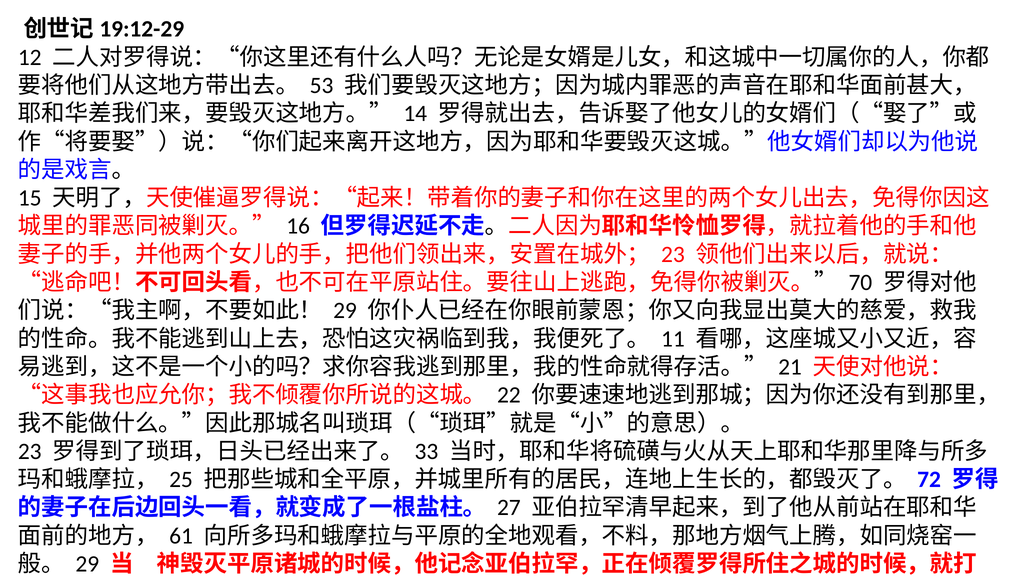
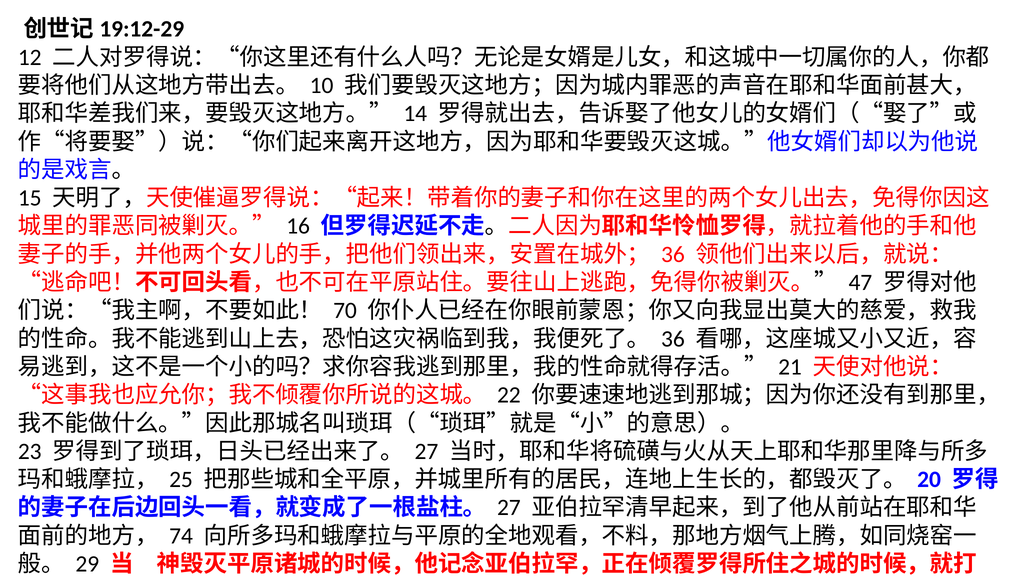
53: 53 -> 10
23 at (673, 254): 23 -> 36
70: 70 -> 47
29 at (345, 311): 29 -> 70
11 at (673, 339): 11 -> 36
33 at (426, 451): 33 -> 27
72: 72 -> 20
61: 61 -> 74
